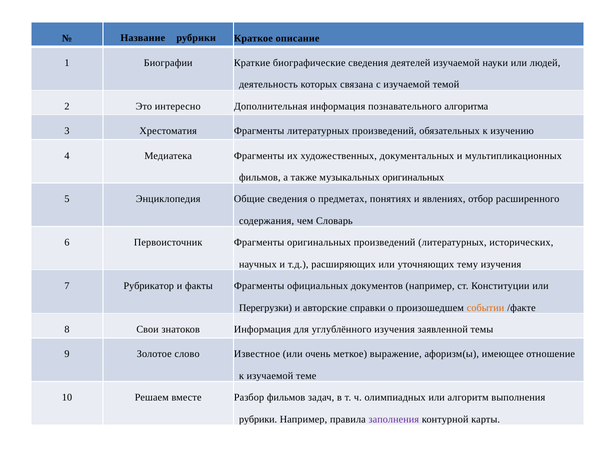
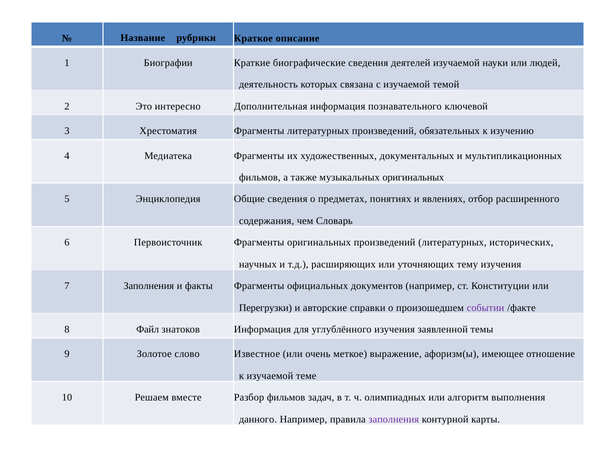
алгоритма: алгоритма -> ключевой
7 Рубрикатор: Рубрикатор -> Заполнения
событии colour: orange -> purple
Свои: Свои -> Файл
рубрики at (258, 419): рубрики -> данного
